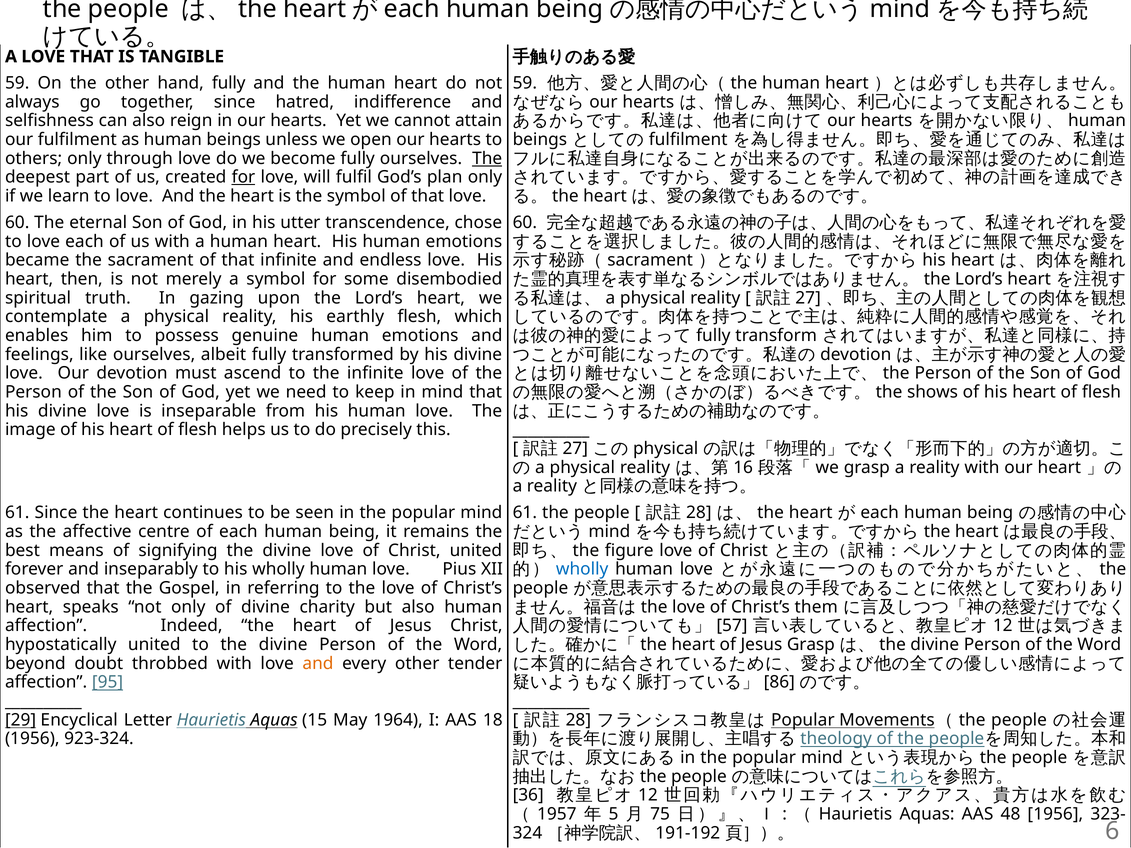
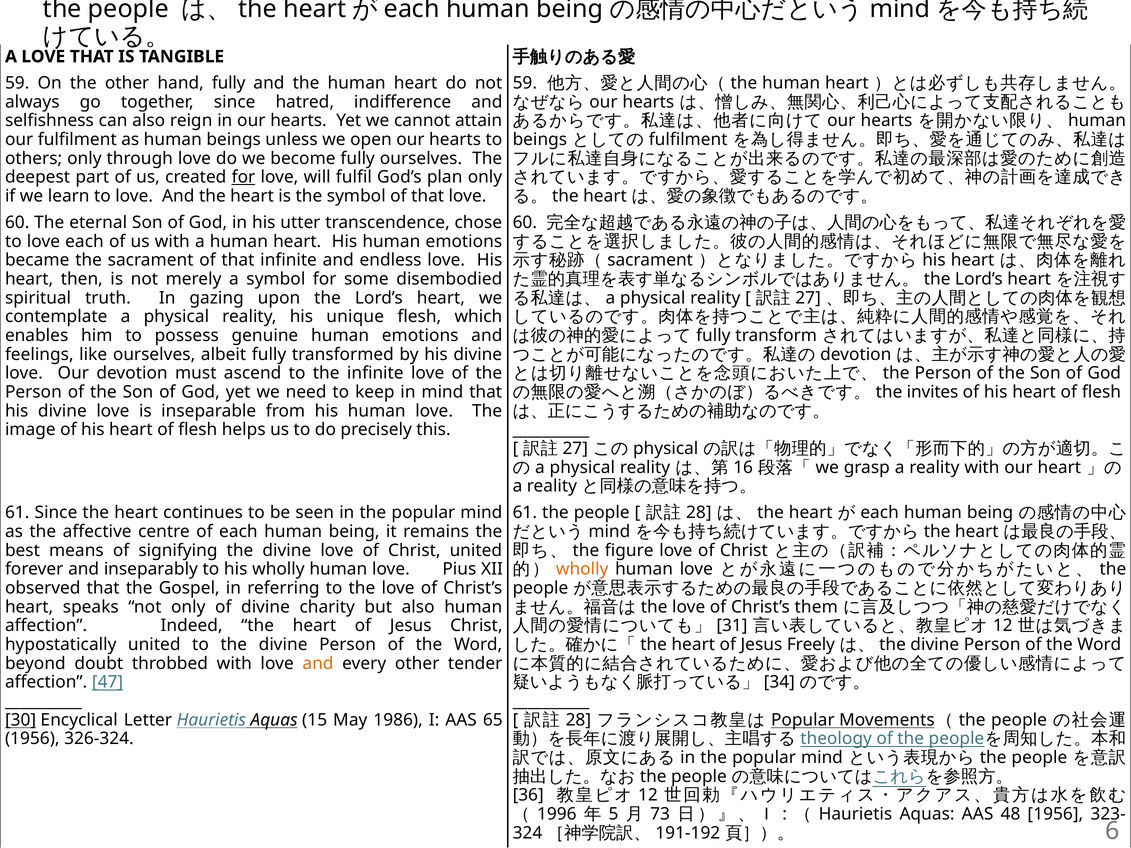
The at (487, 158) underline: present -> none
earthly: earthly -> unique
shows: shows -> invites
wholly at (582, 569) colour: blue -> orange
57: 57 -> 31
Jesus Grasp: Grasp -> Freely
86: 86 -> 34
95: 95 -> 47
29: 29 -> 30
1964: 1964 -> 1986
18: 18 -> 65
923-324: 923-324 -> 326-324
1957: 1957 -> 1996
75: 75 -> 73
